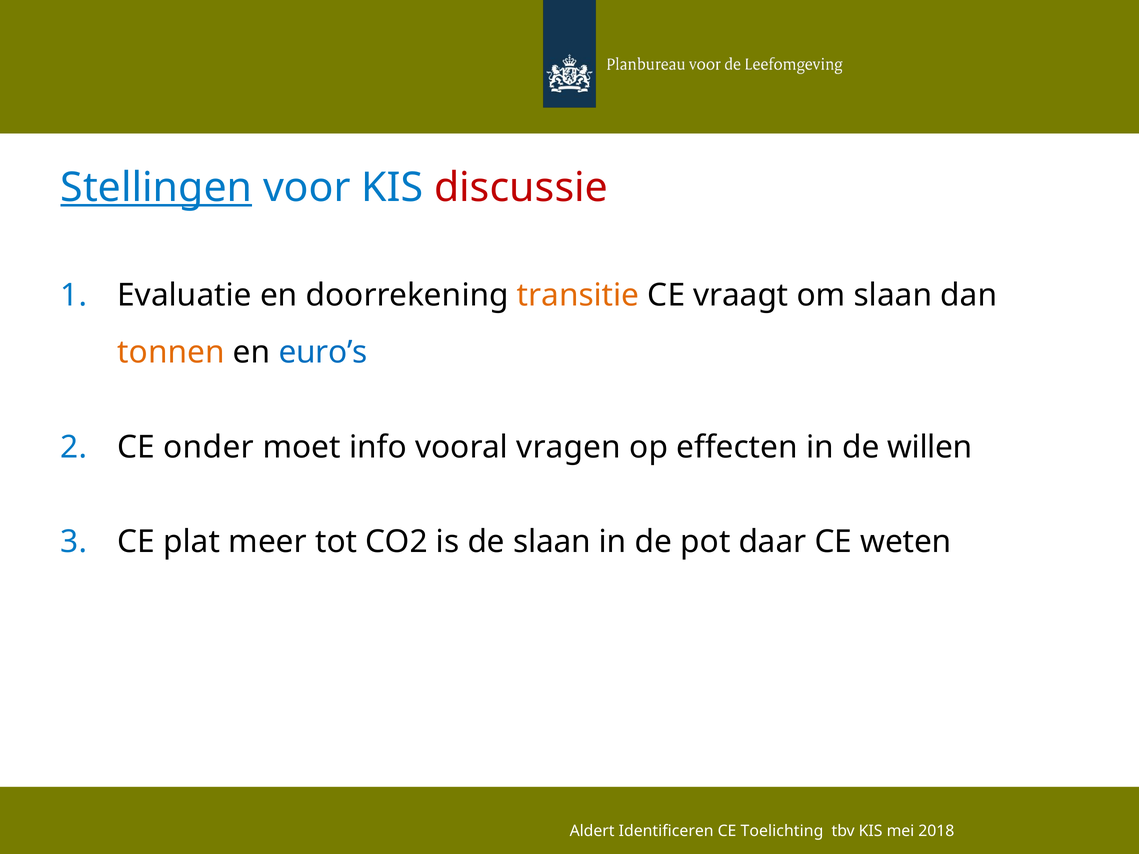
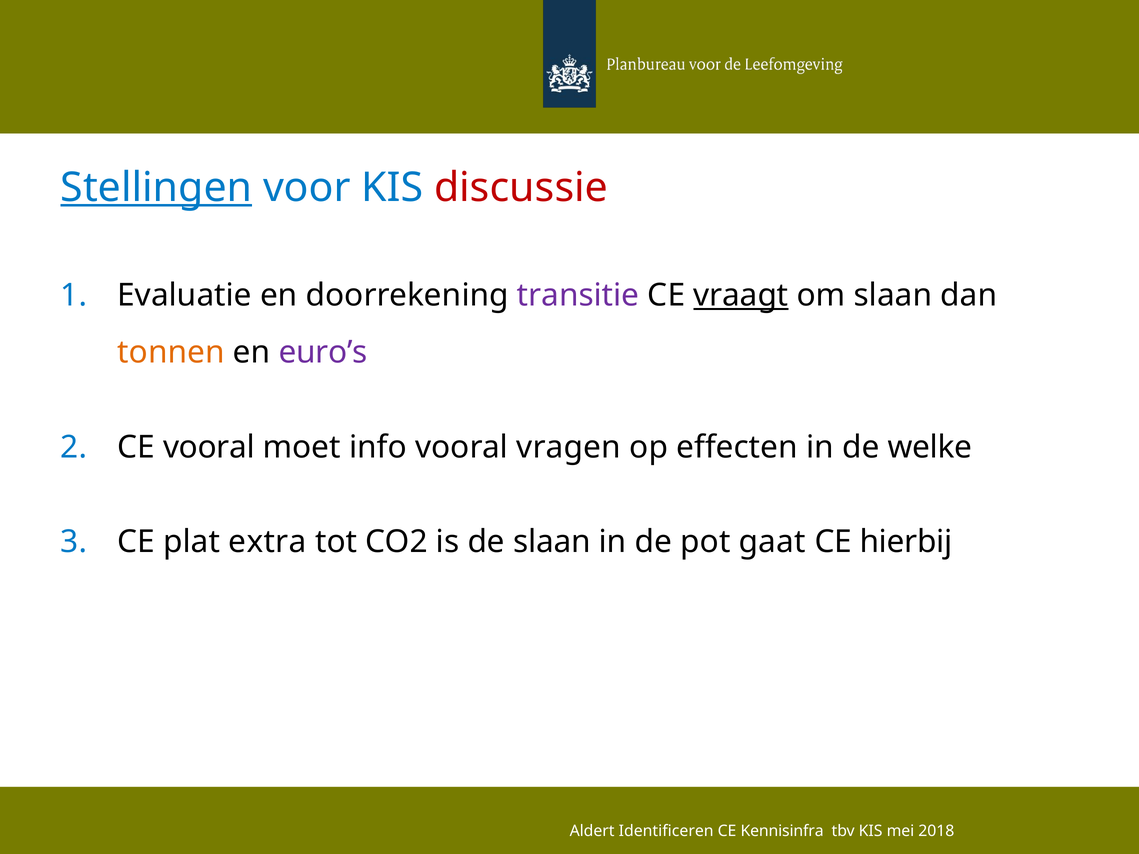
transitie colour: orange -> purple
vraagt underline: none -> present
euro’s colour: blue -> purple
CE onder: onder -> vooral
willen: willen -> welke
meer: meer -> extra
daar: daar -> gaat
weten: weten -> hierbij
Toelichting: Toelichting -> Kennisinfra
